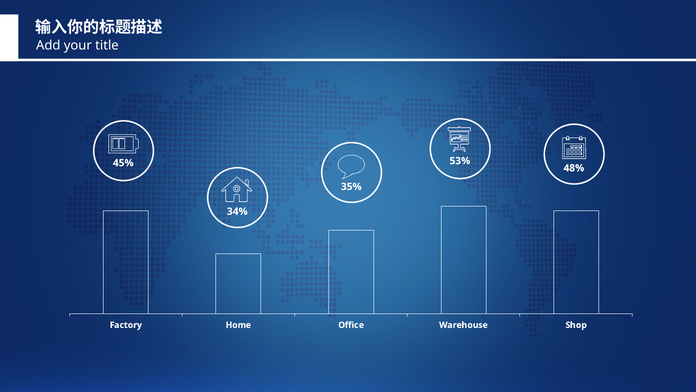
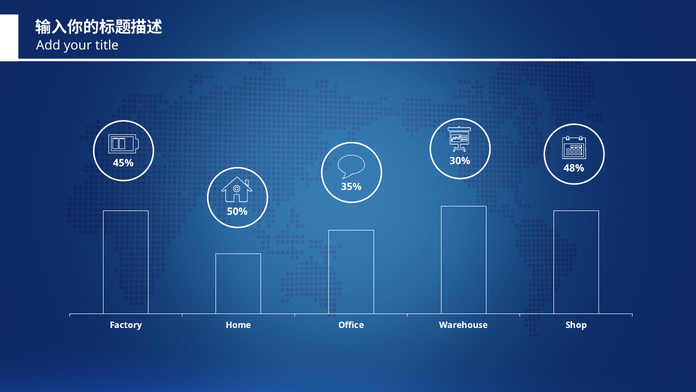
53%: 53% -> 30%
34%: 34% -> 50%
